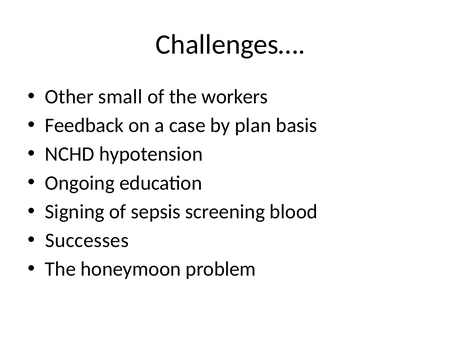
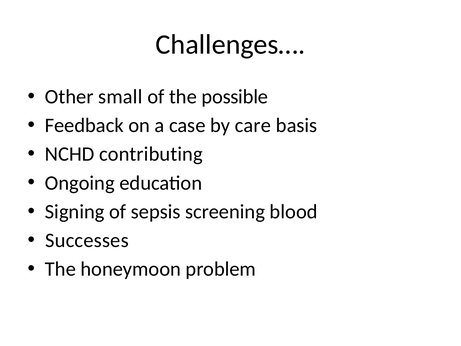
workers: workers -> possible
plan: plan -> care
hypotension: hypotension -> contributing
